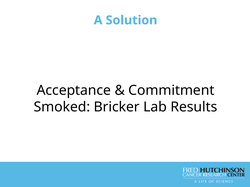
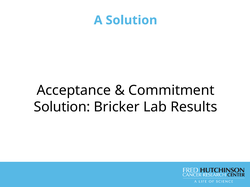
Smoked at (62, 107): Smoked -> Solution
